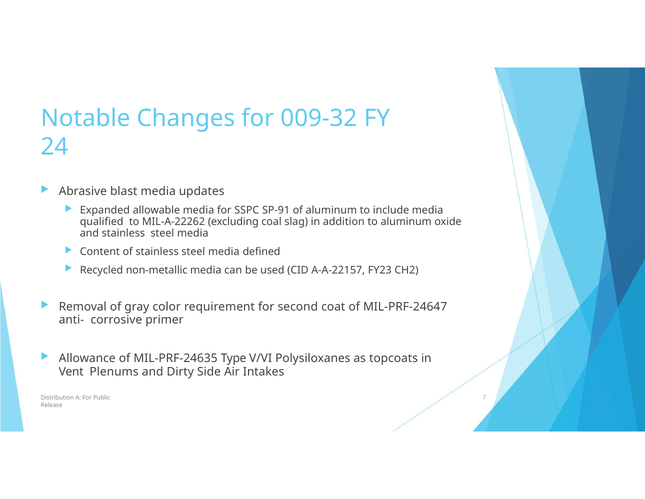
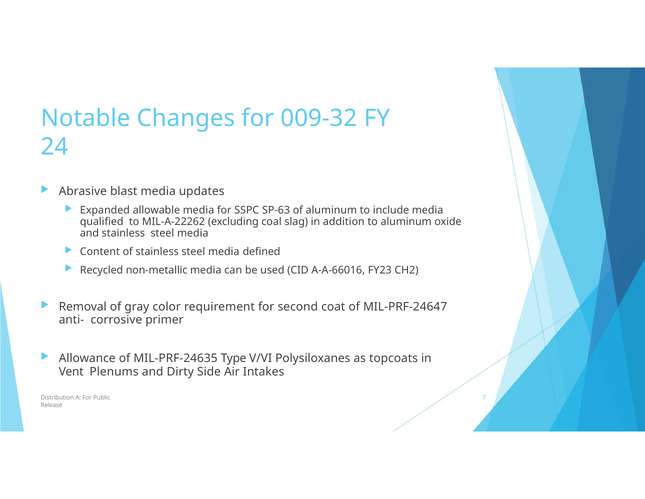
SP-91: SP-91 -> SP-63
A-A-22157: A-A-22157 -> A-A-66016
